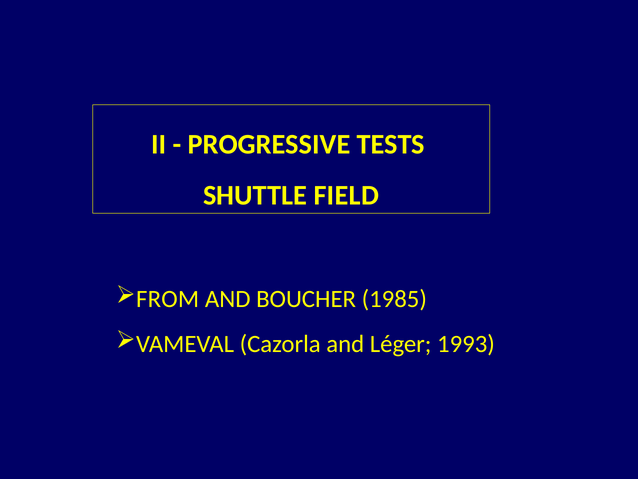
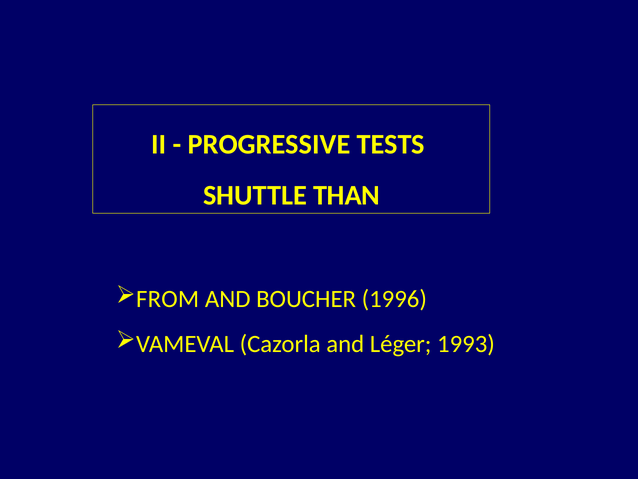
FIELD: FIELD -> THAN
1985: 1985 -> 1996
